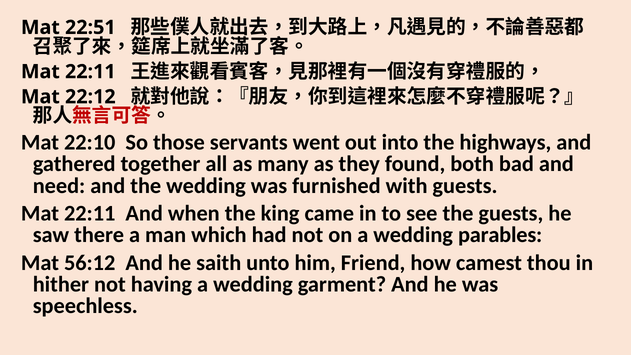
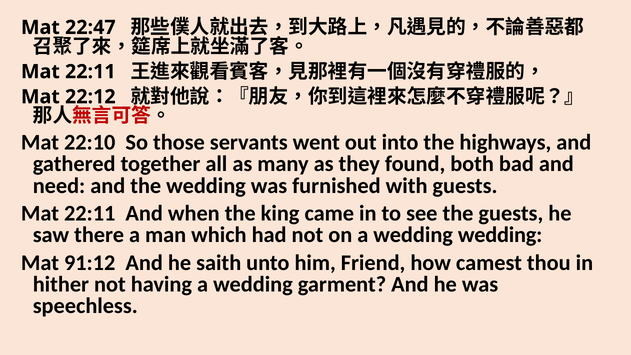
22:51: 22:51 -> 22:47
wedding parables: parables -> wedding
56:12: 56:12 -> 91:12
